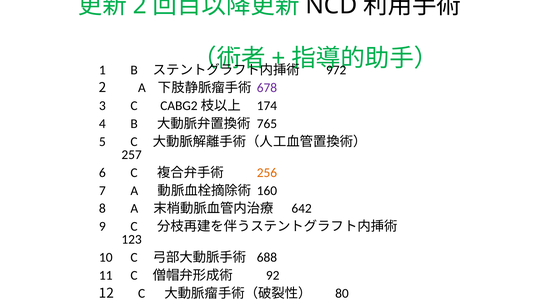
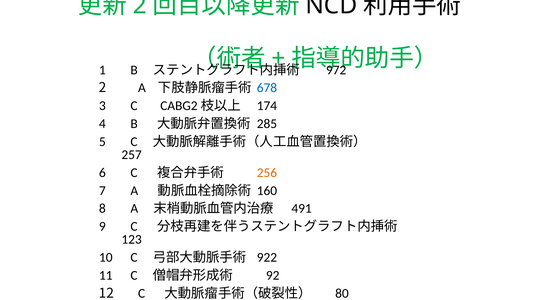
678 colour: purple -> blue
765: 765 -> 285
642: 642 -> 491
688: 688 -> 922
